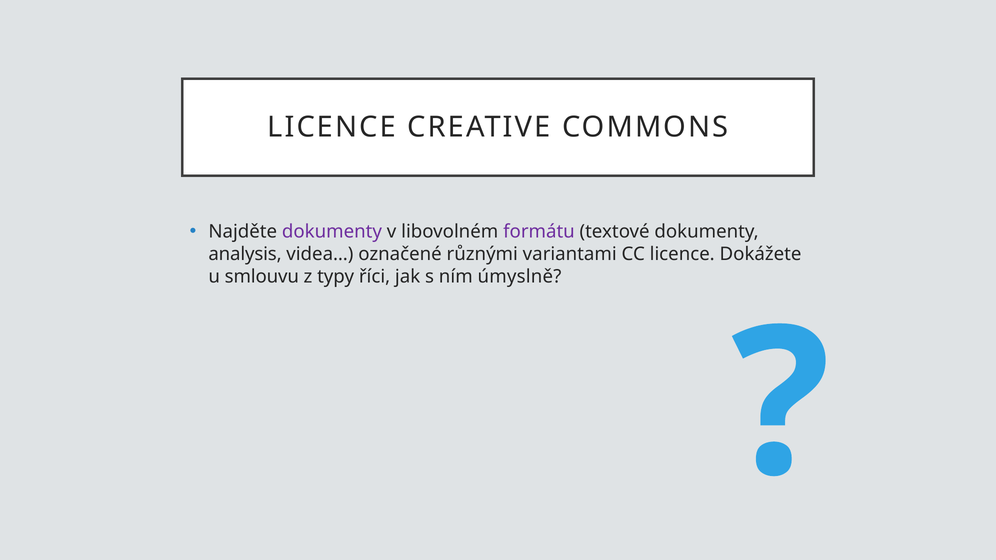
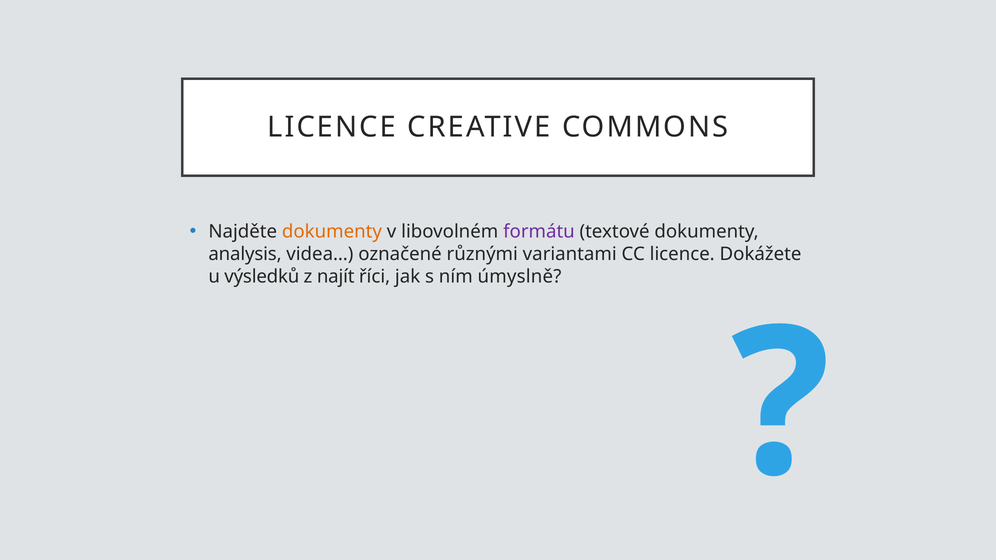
dokumenty at (332, 232) colour: purple -> orange
smlouvu: smlouvu -> výsledků
typy: typy -> najít
